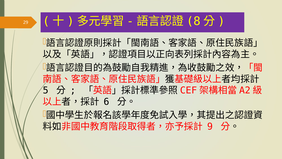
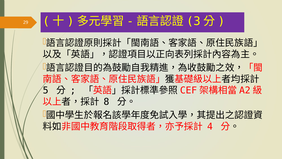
8: 8 -> 3
6: 6 -> 8
9: 9 -> 4
